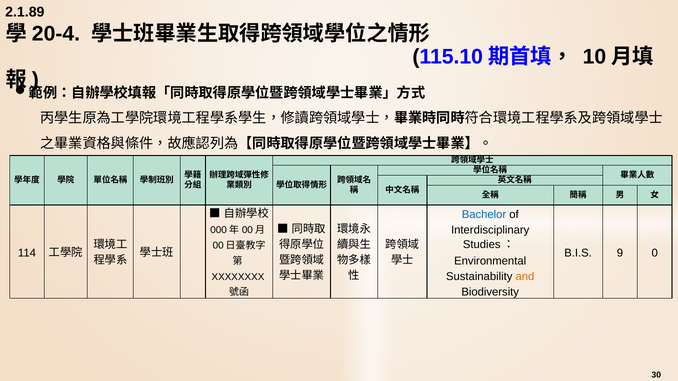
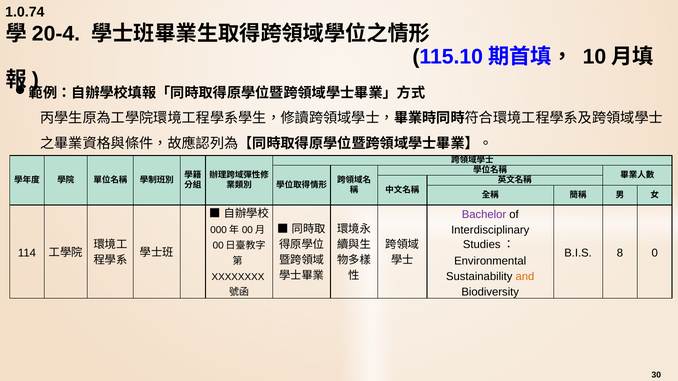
2.1.89: 2.1.89 -> 1.0.74
Bachelor colour: blue -> purple
9: 9 -> 8
